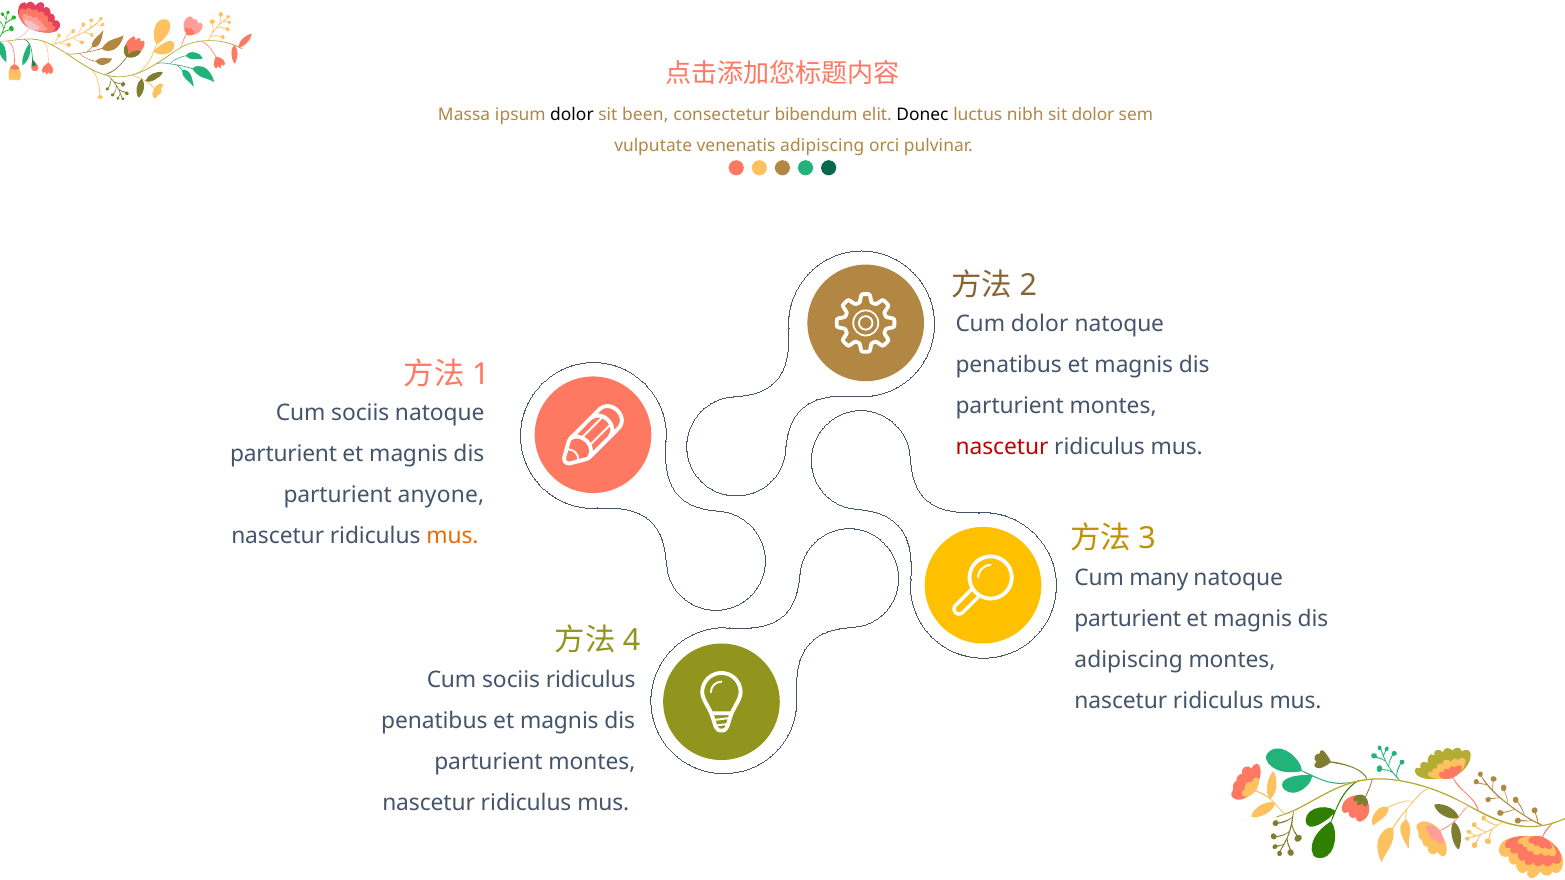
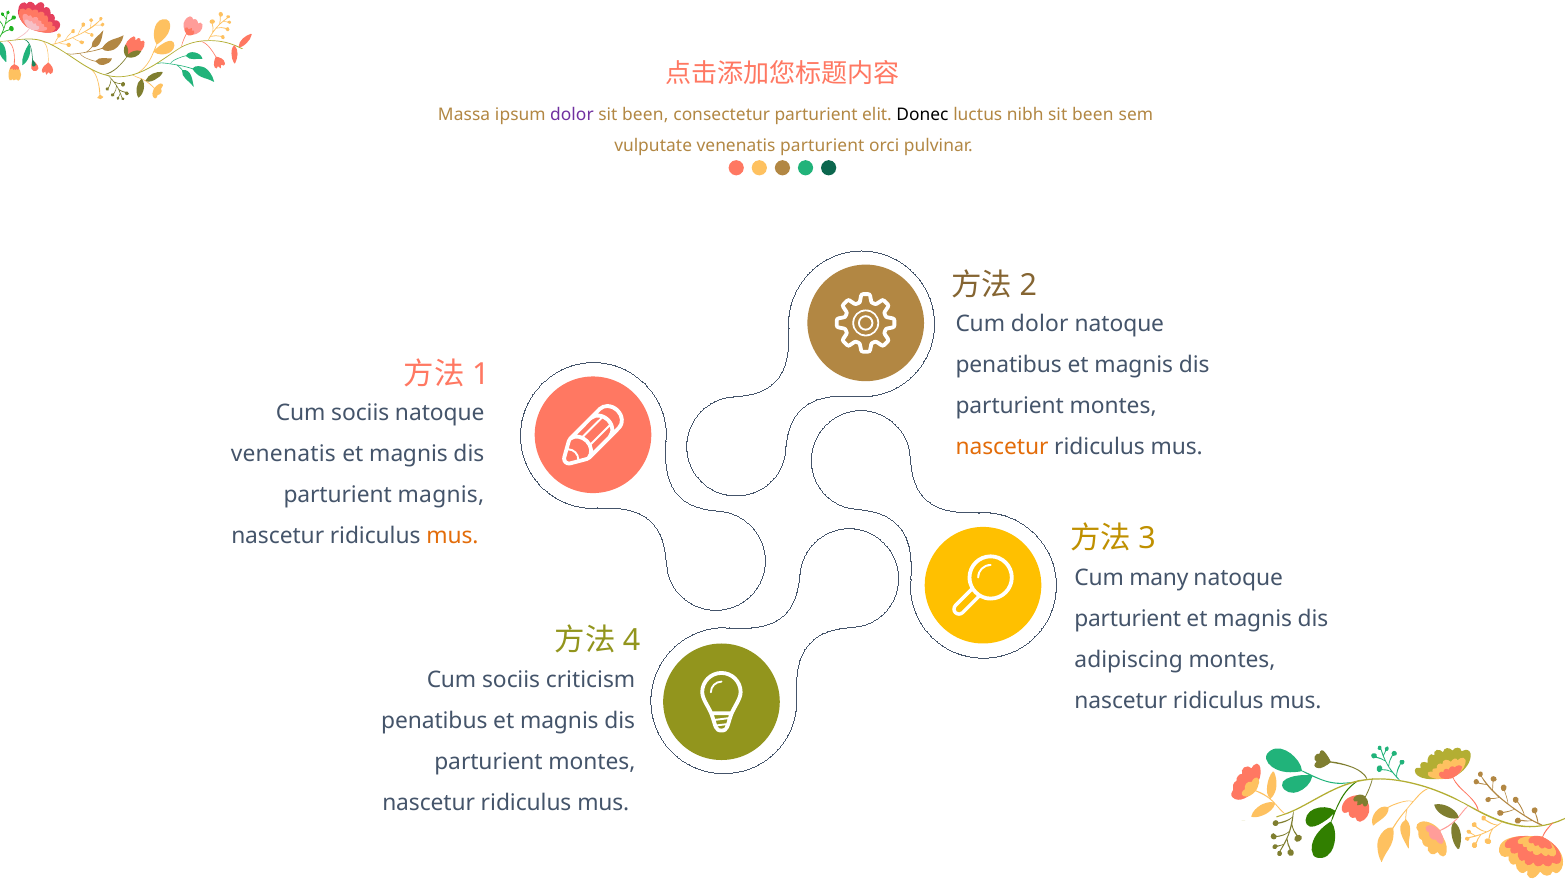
dolor at (572, 115) colour: black -> purple
consectetur bibendum: bibendum -> parturient
nibh sit dolor: dolor -> been
venenatis adipiscing: adipiscing -> parturient
nascetur at (1002, 447) colour: red -> orange
parturient at (284, 454): parturient -> venenatis
parturient anyone: anyone -> magnis
sociis ridiculus: ridiculus -> criticism
